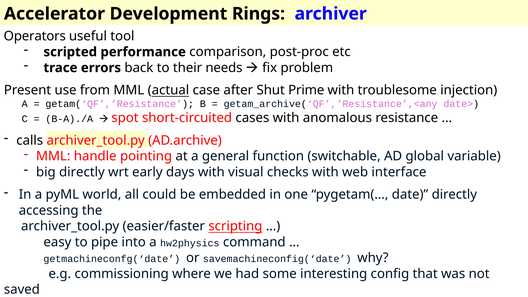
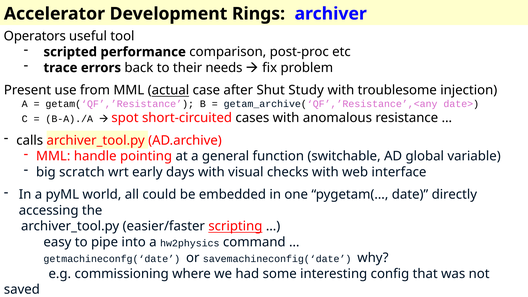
Prime: Prime -> Study
big directly: directly -> scratch
